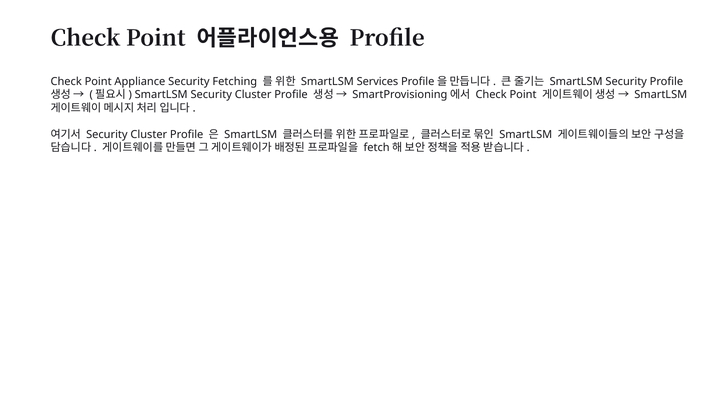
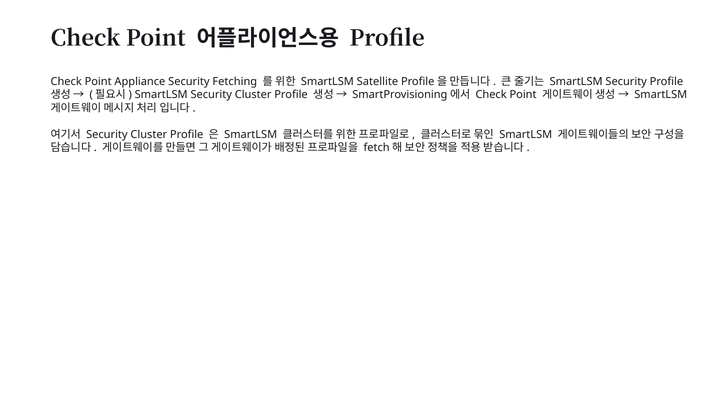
Services: Services -> Satellite
